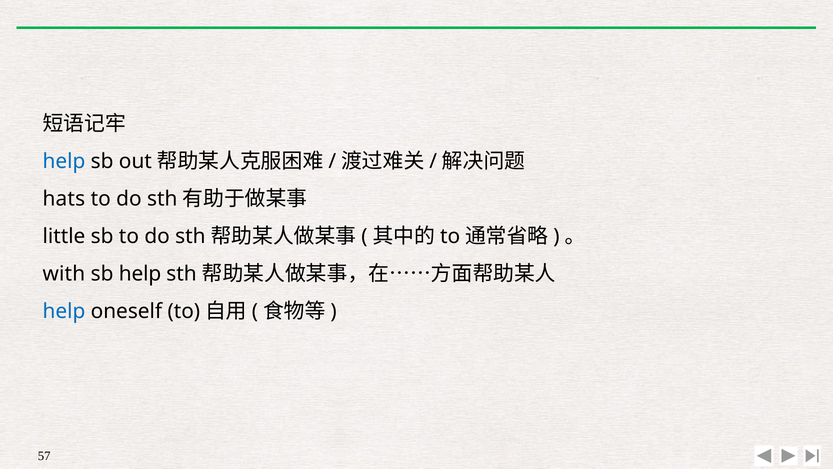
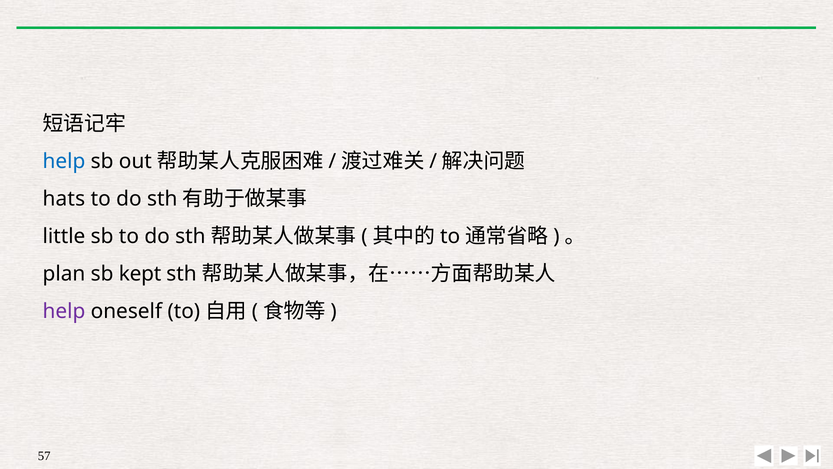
with: with -> plan
sb help: help -> kept
help at (64, 311) colour: blue -> purple
